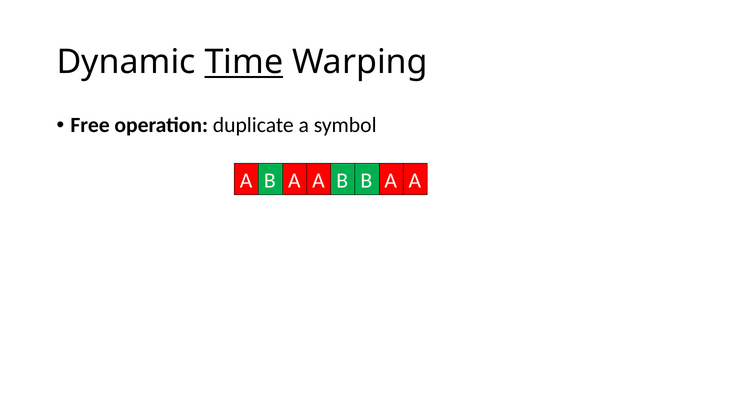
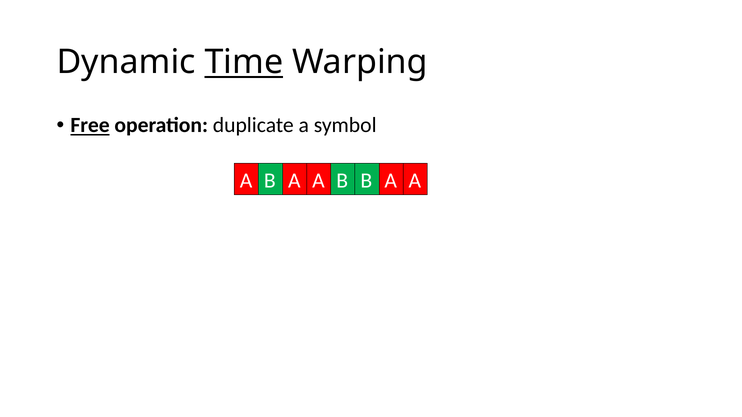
Free underline: none -> present
